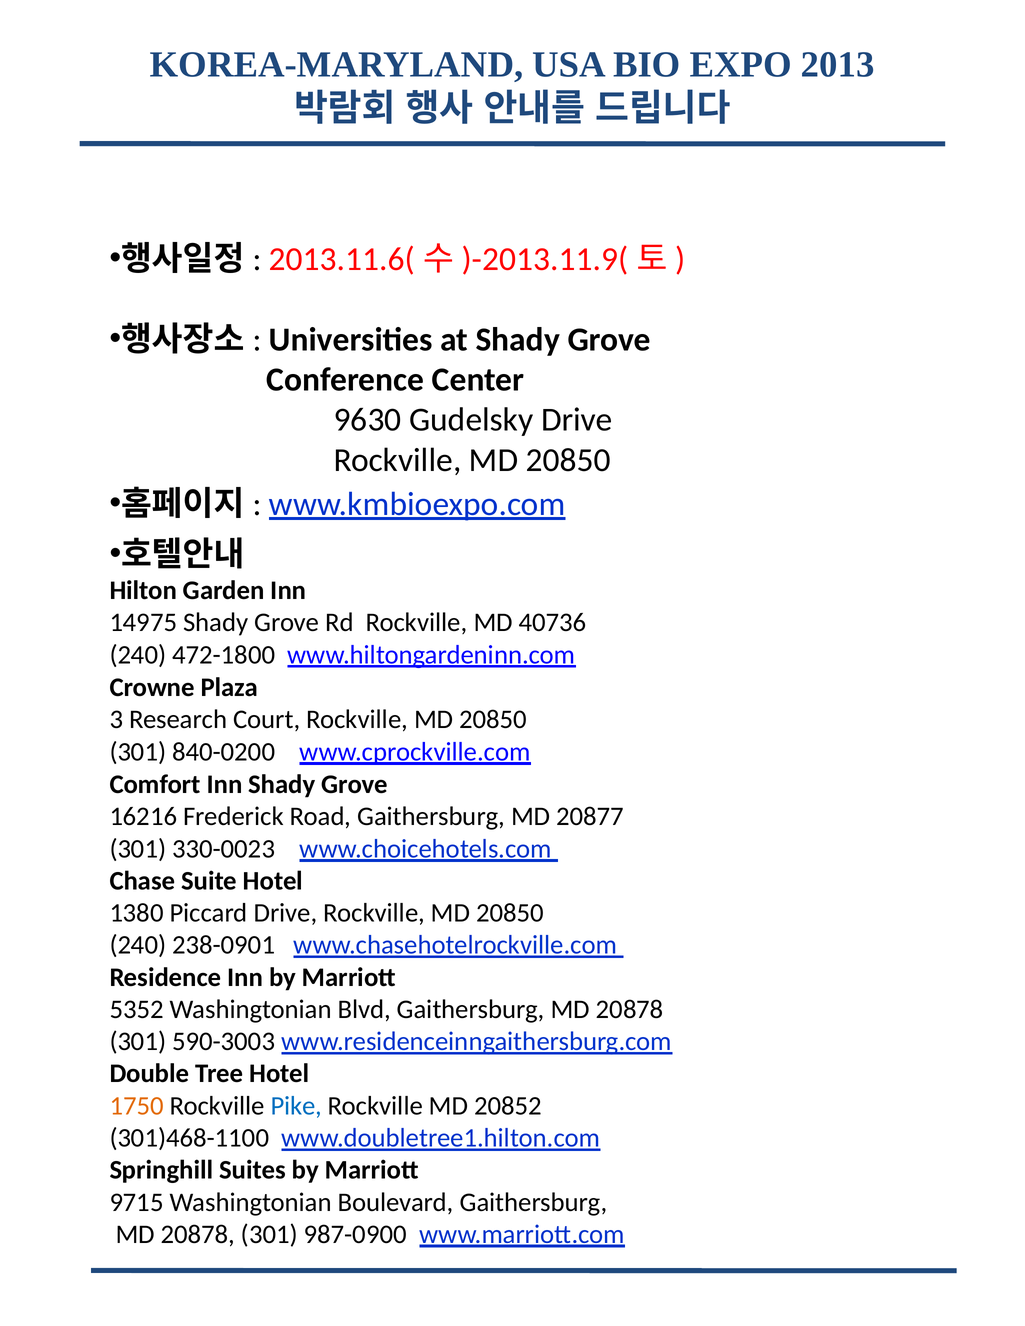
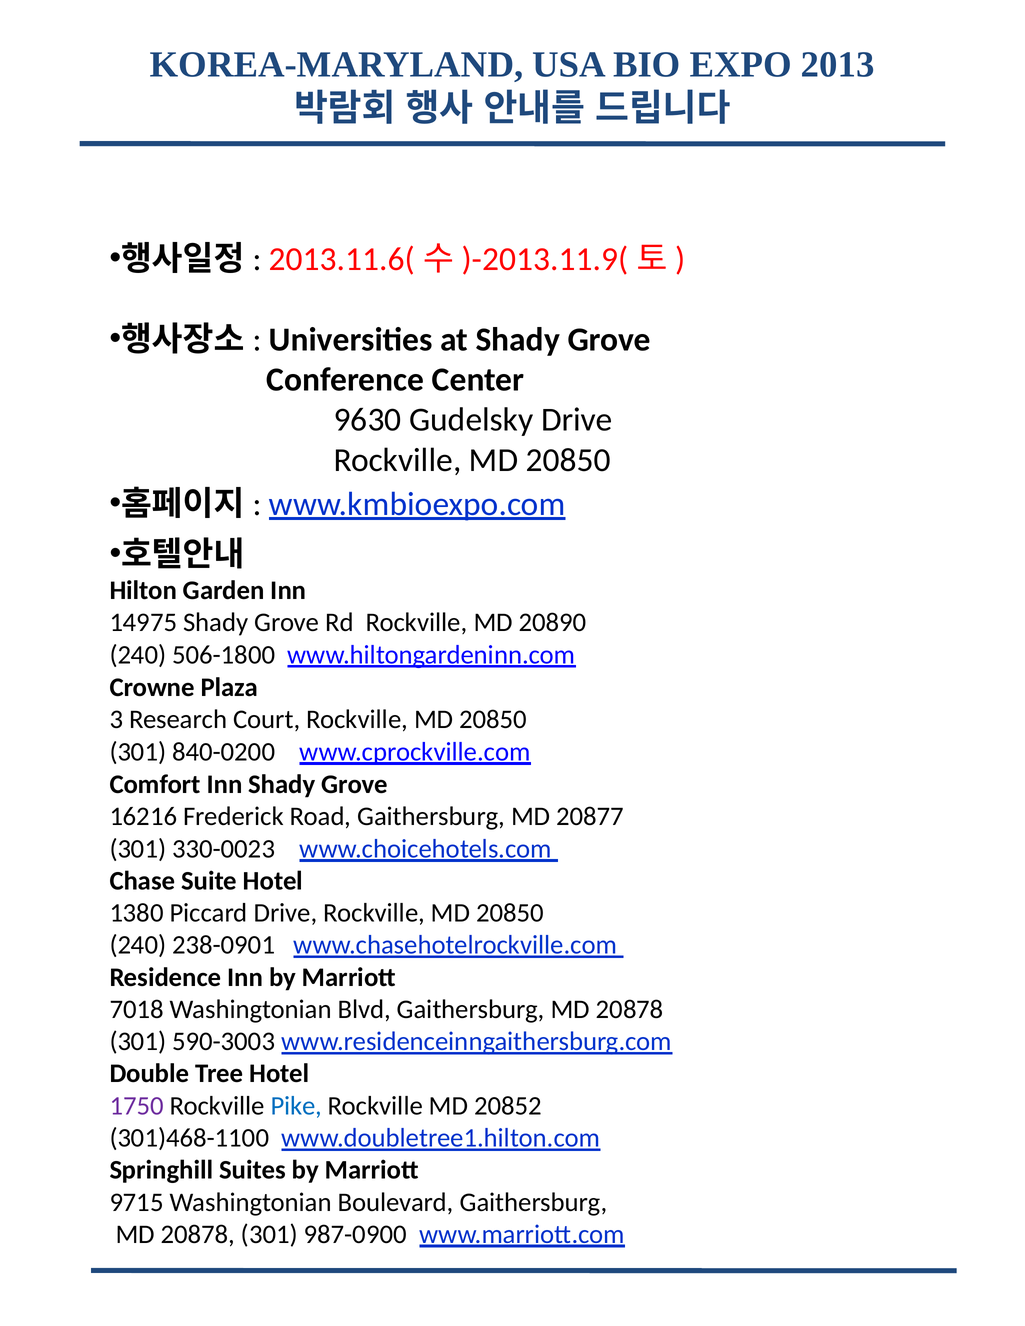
40736: 40736 -> 20890
472-1800: 472-1800 -> 506-1800
5352: 5352 -> 7018
1750 colour: orange -> purple
